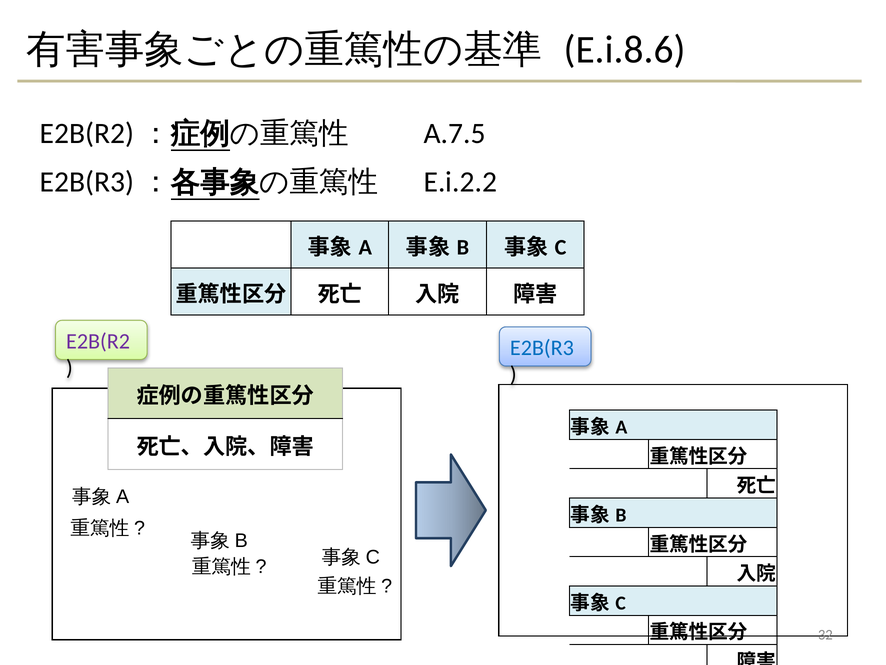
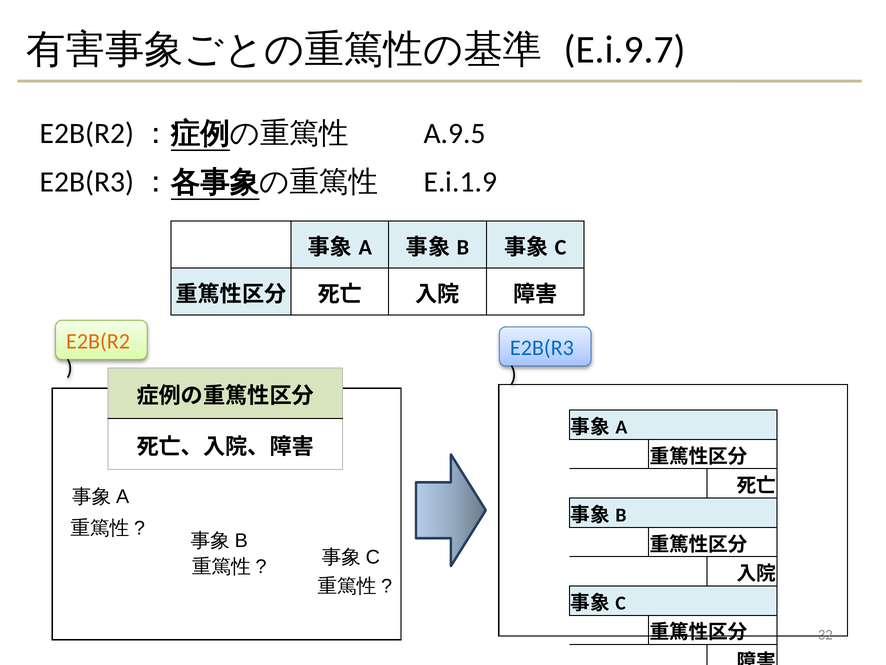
E.i.8.6: E.i.8.6 -> E.i.9.7
A.7.5: A.7.5 -> A.9.5
E.i.2.2: E.i.2.2 -> E.i.1.9
E2B(R2 colour: purple -> orange
